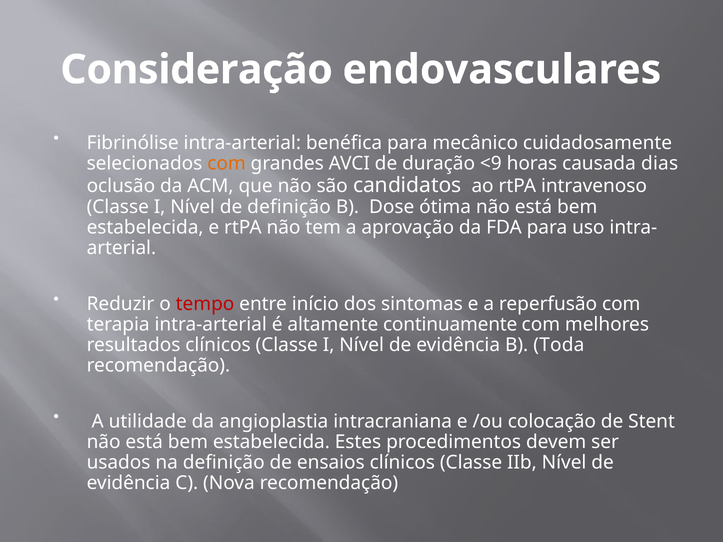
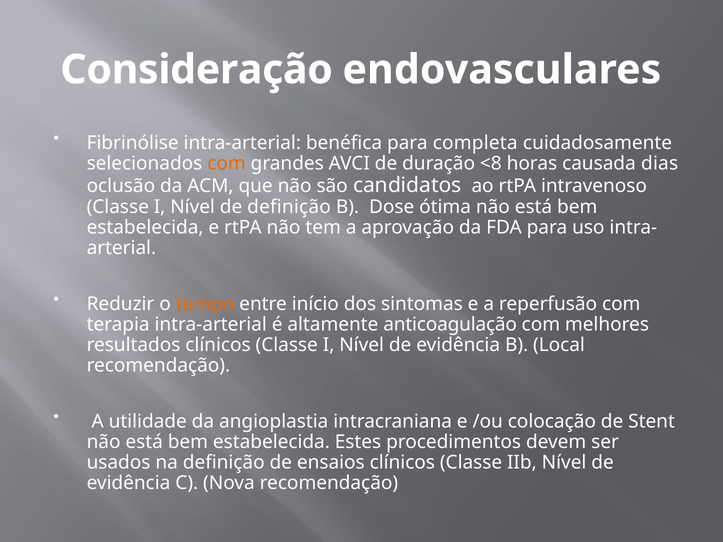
mecânico: mecânico -> completa
<9: <9 -> <8
tempo colour: red -> orange
continuamente: continuamente -> anticoagulação
Toda: Toda -> Local
